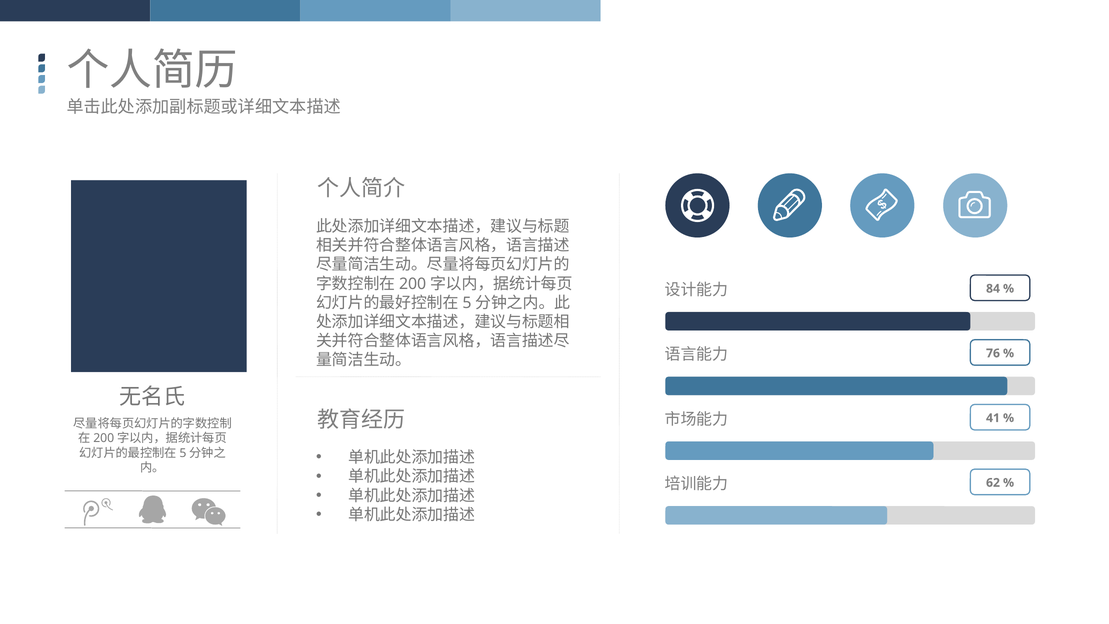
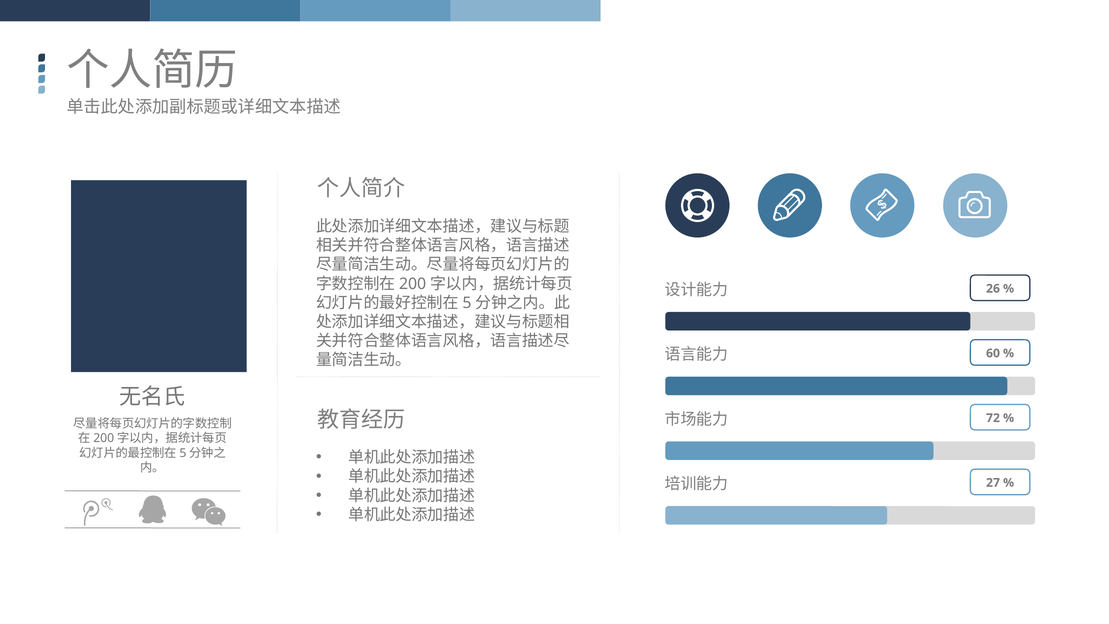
84: 84 -> 26
76: 76 -> 60
41: 41 -> 72
62: 62 -> 27
